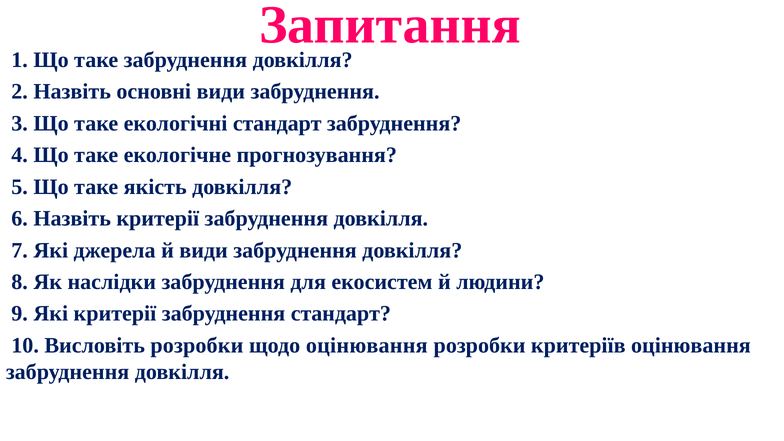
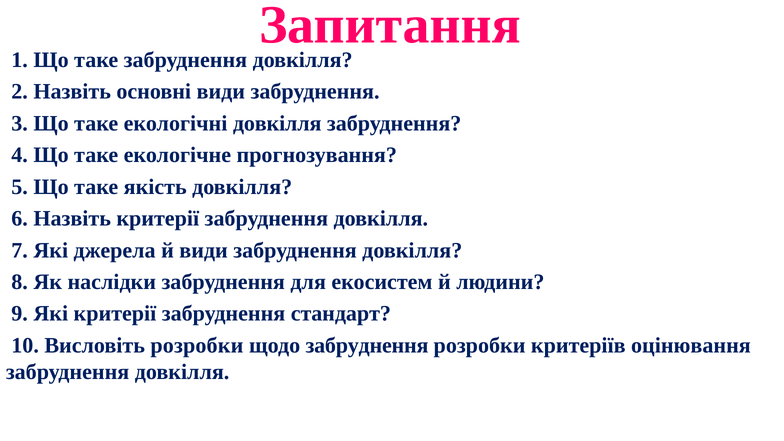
екологічні стандарт: стандарт -> довкілля
щодо оцінювання: оцінювання -> забруднення
